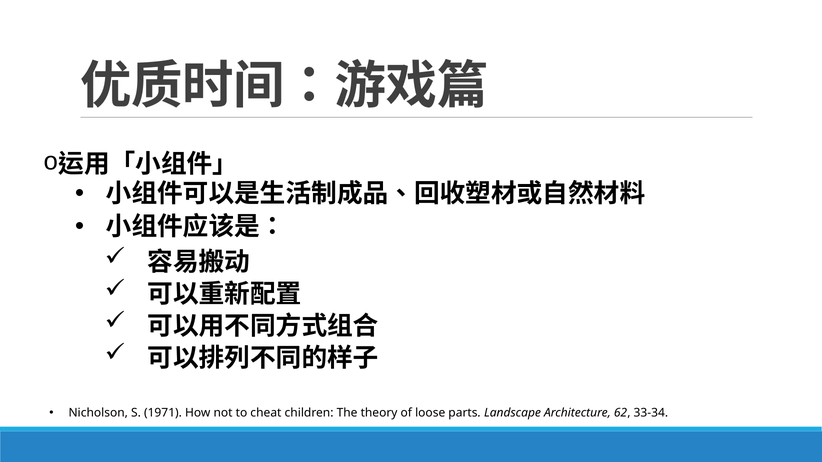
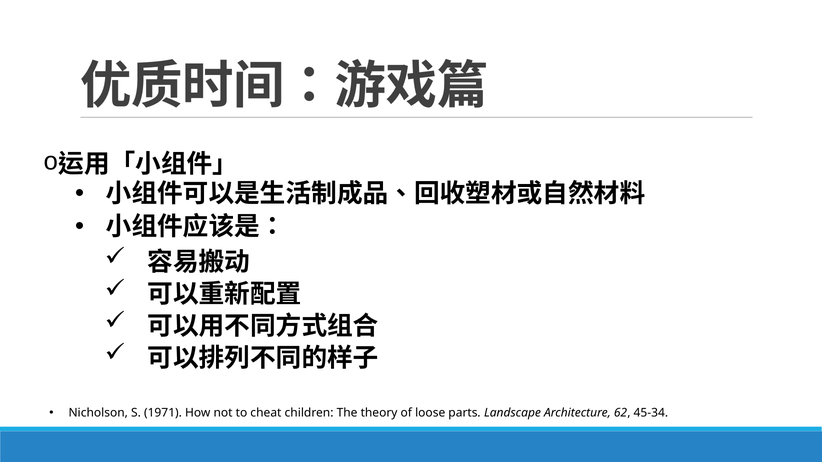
33-34: 33-34 -> 45-34
